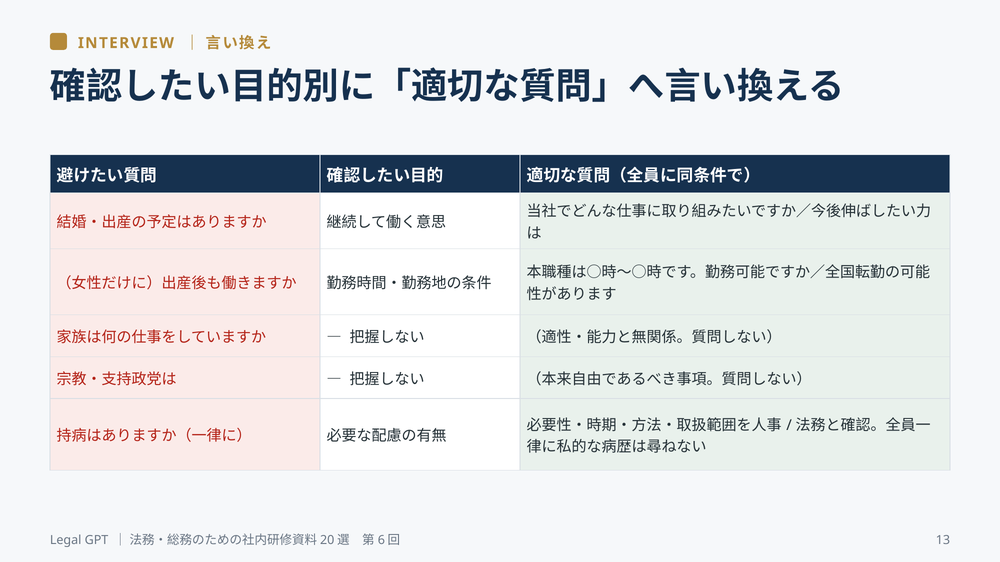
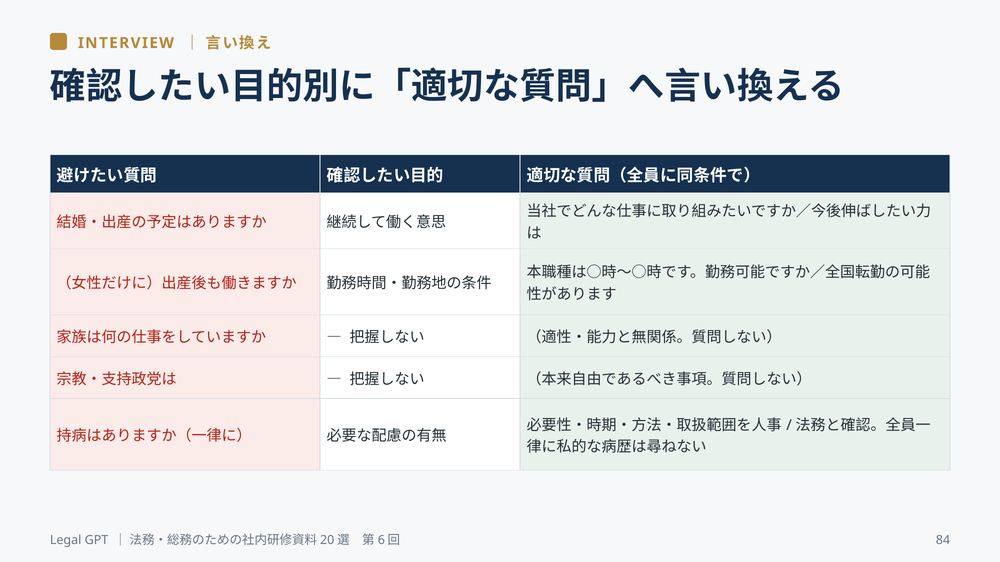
13: 13 -> 84
